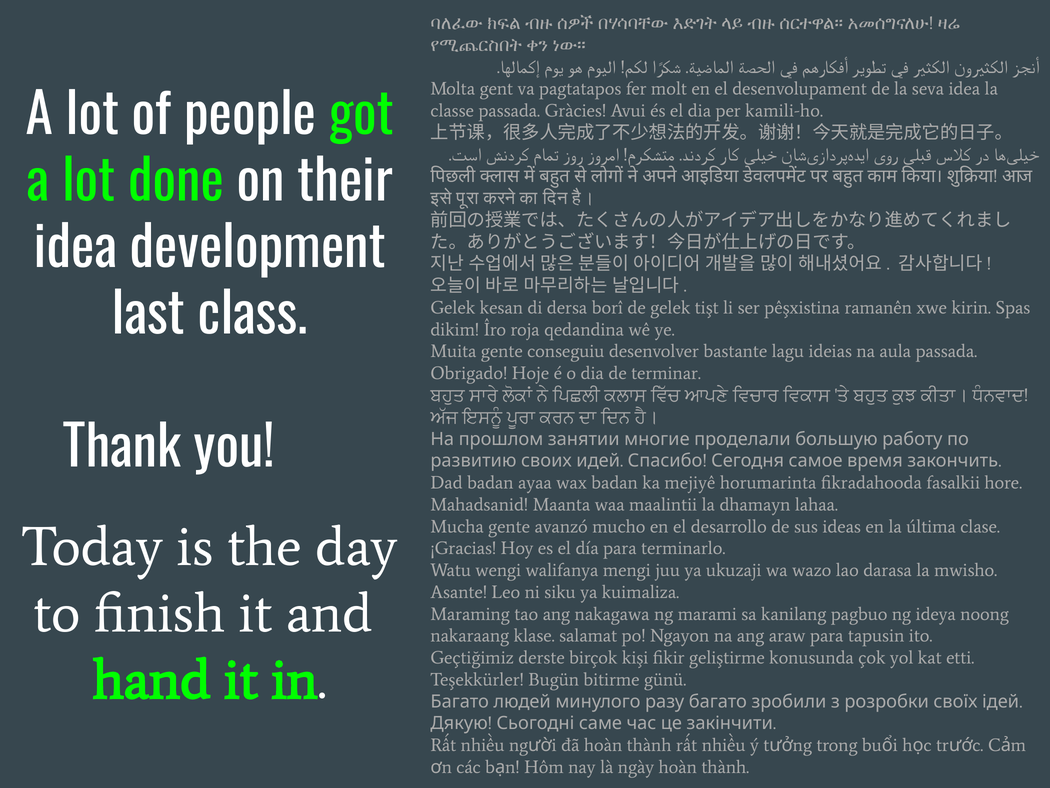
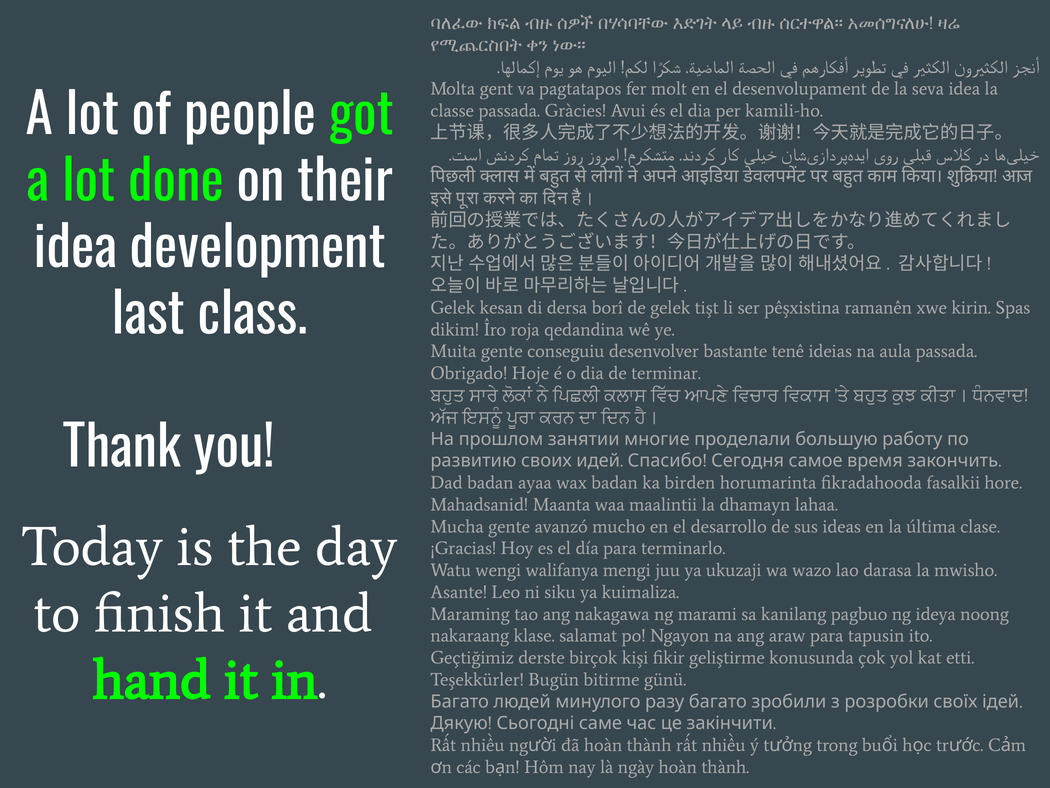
lagu: lagu -> tenê
mejiyê: mejiyê -> birden
